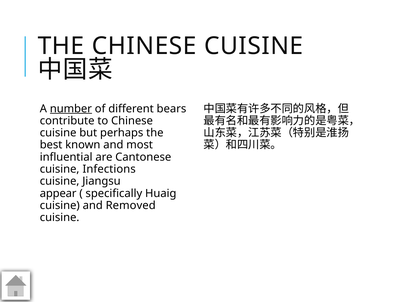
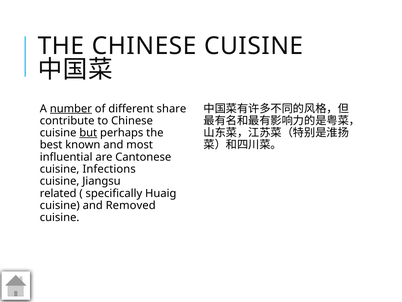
bears: bears -> share
but underline: none -> present
appear: appear -> related
